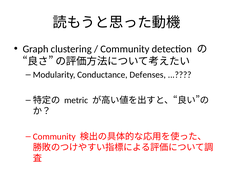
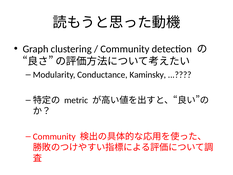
Defenses: Defenses -> Kaminsky
